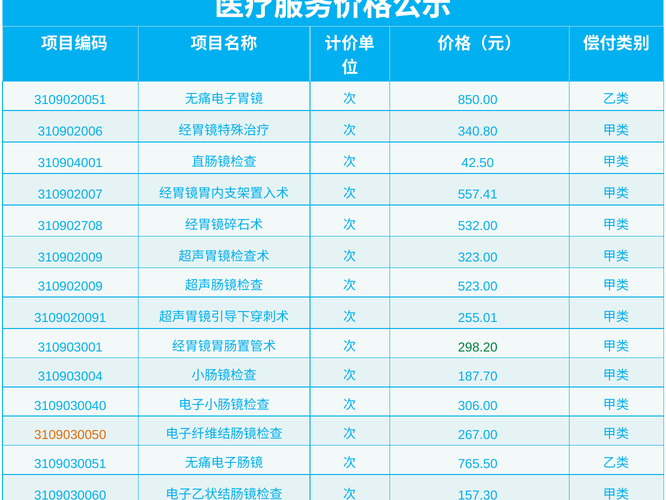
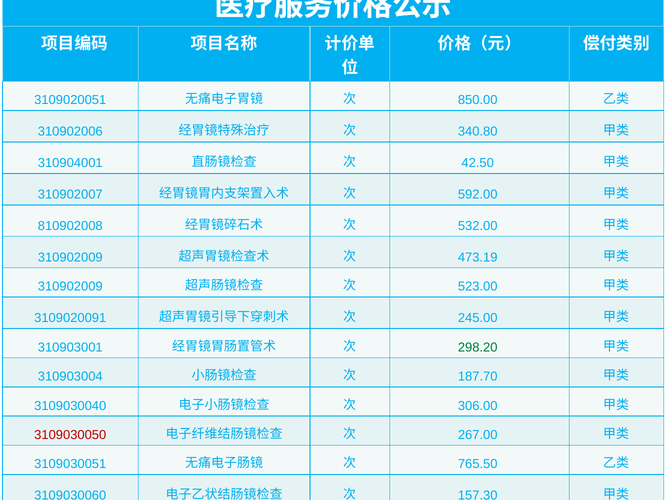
557.41: 557.41 -> 592.00
310902708: 310902708 -> 810902008
323.00: 323.00 -> 473.19
255.01: 255.01 -> 245.00
3109030050 colour: orange -> red
